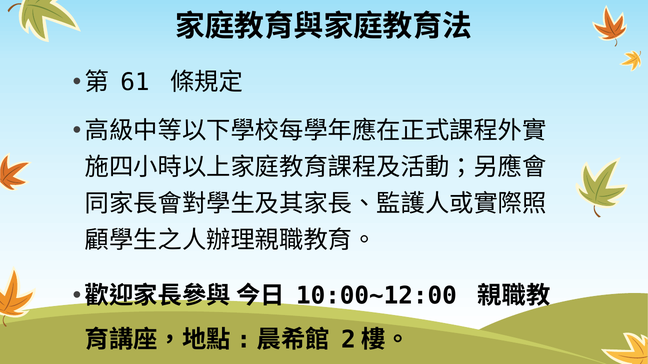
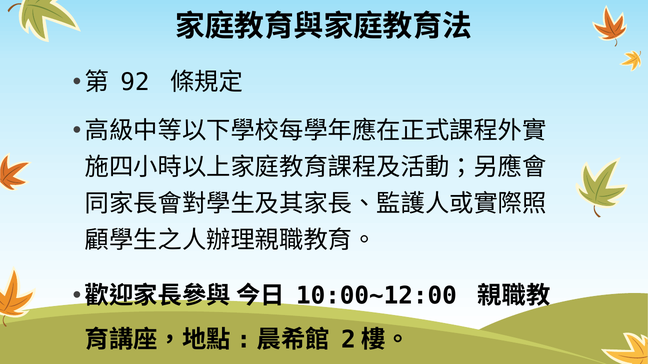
61: 61 -> 92
